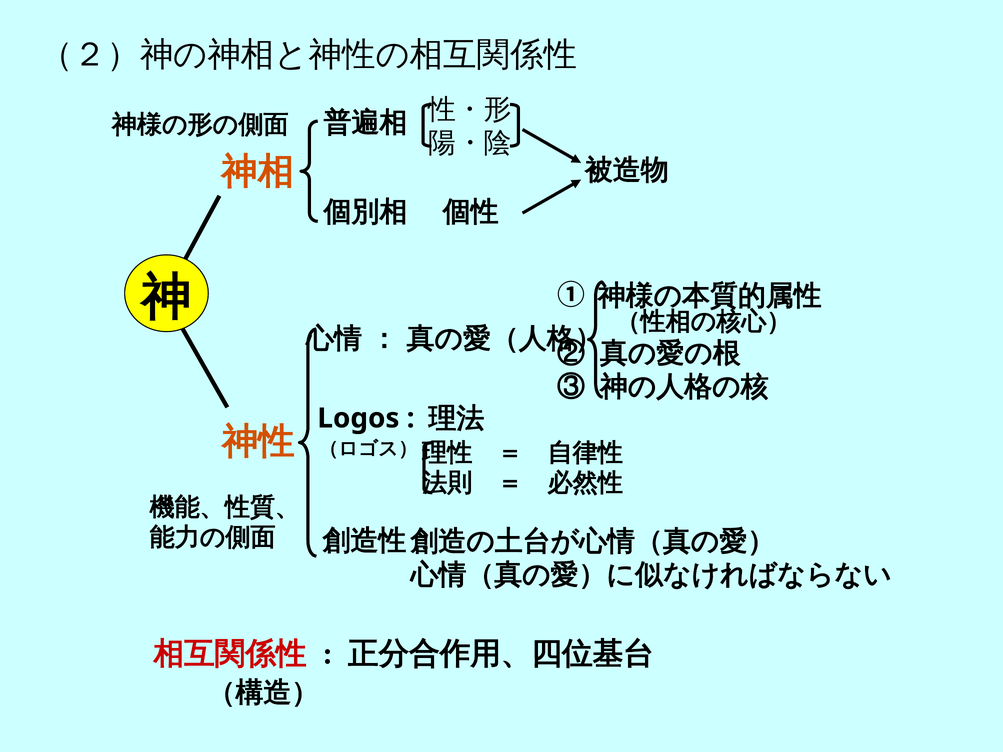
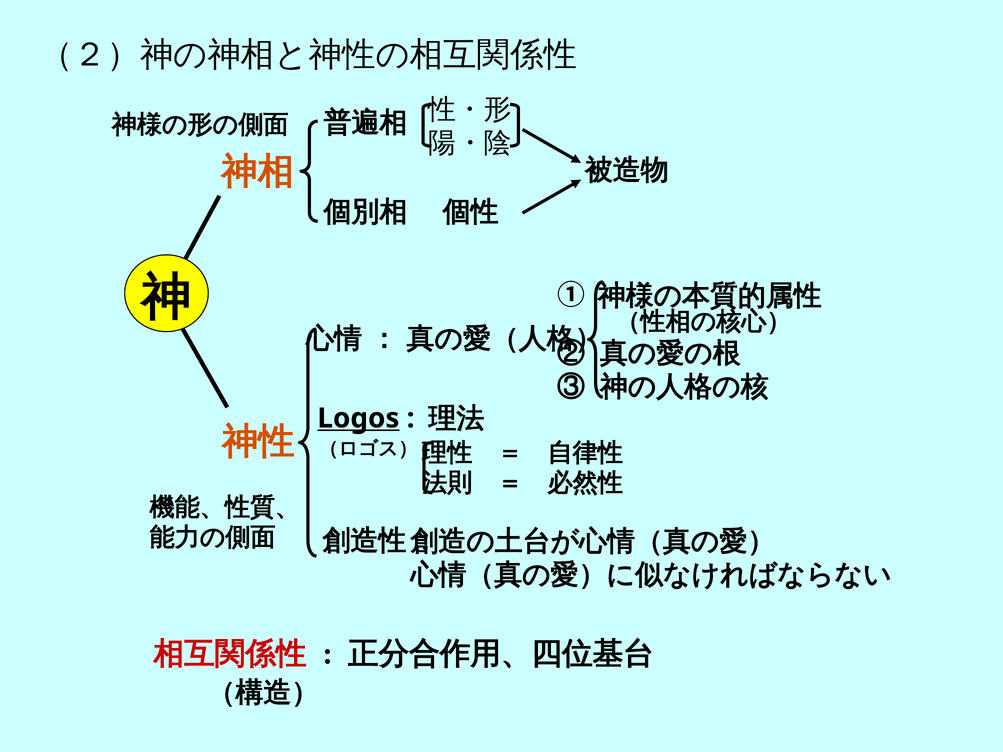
Logos underline: none -> present
